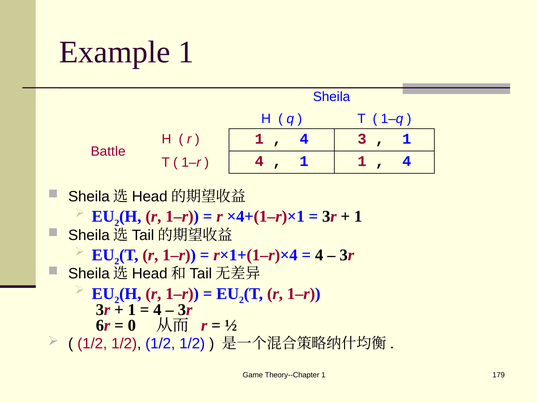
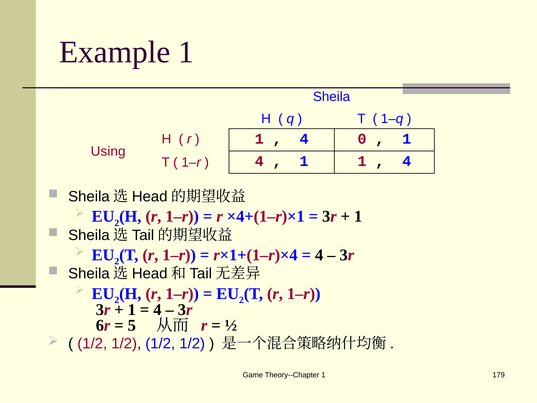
3: 3 -> 0
Battle: Battle -> Using
0: 0 -> 5
